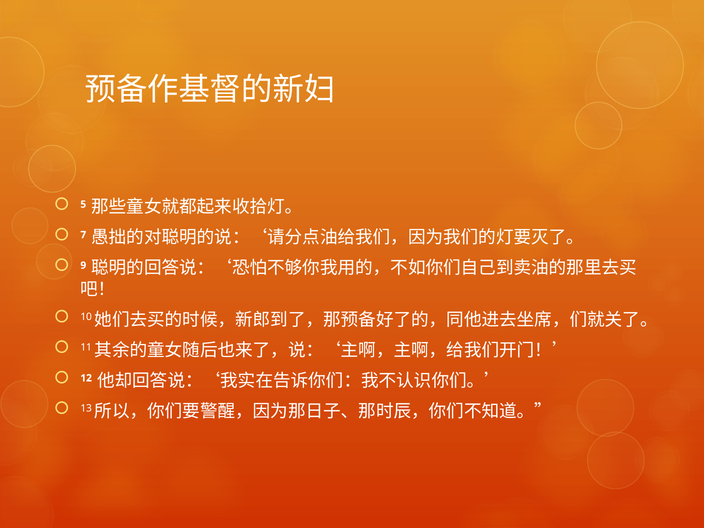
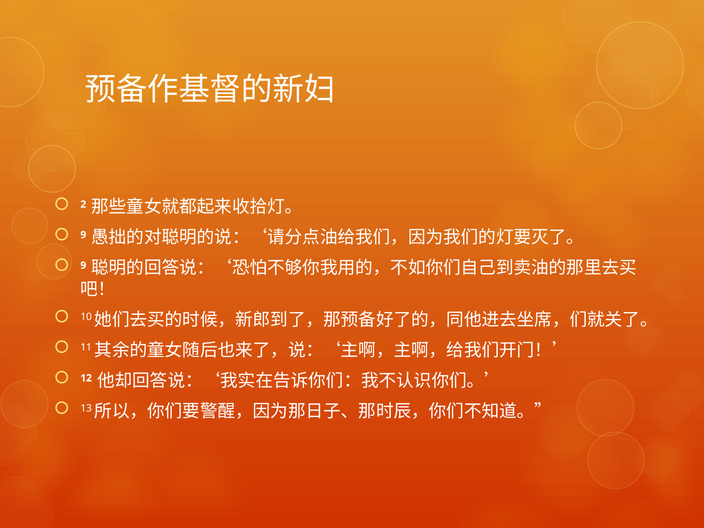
5: 5 -> 2
7 at (83, 235): 7 -> 9
